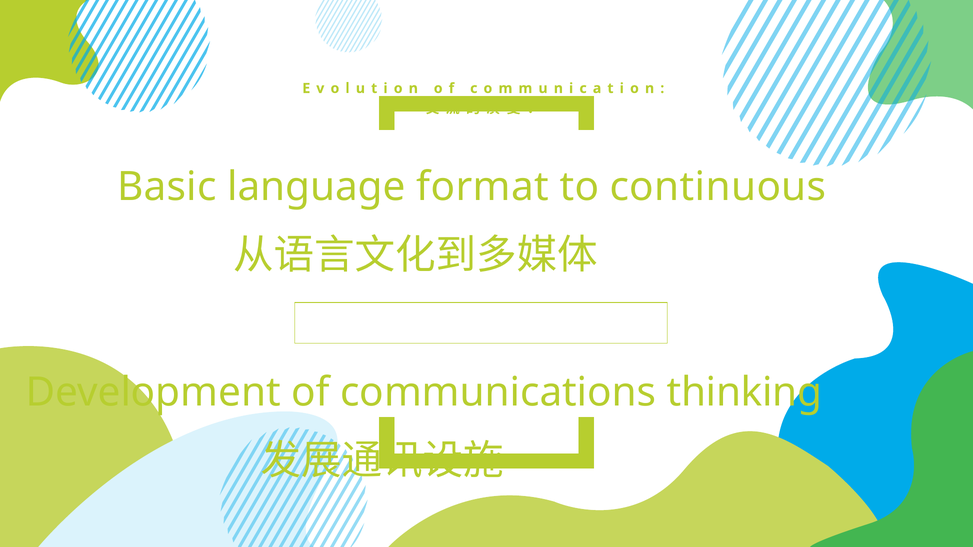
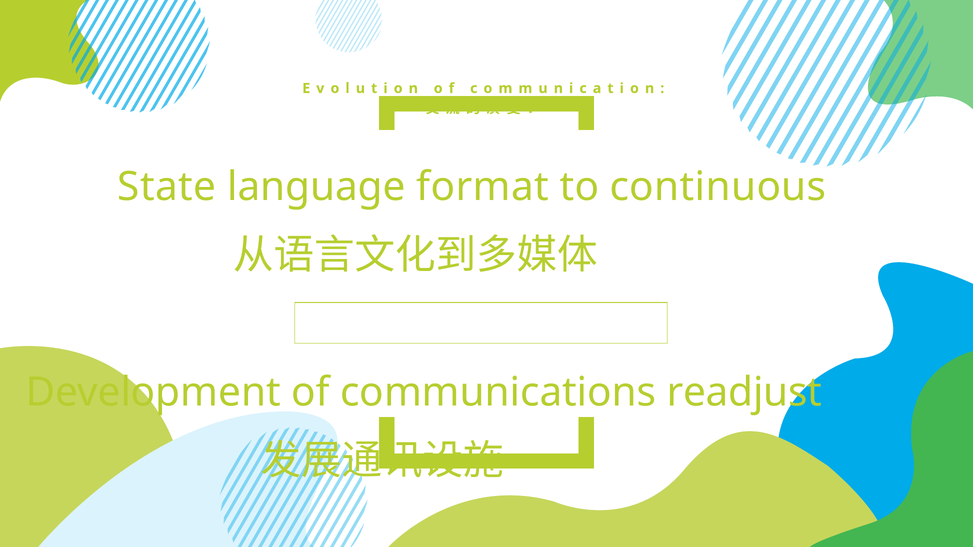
Basic: Basic -> State
thinking: thinking -> readjust
